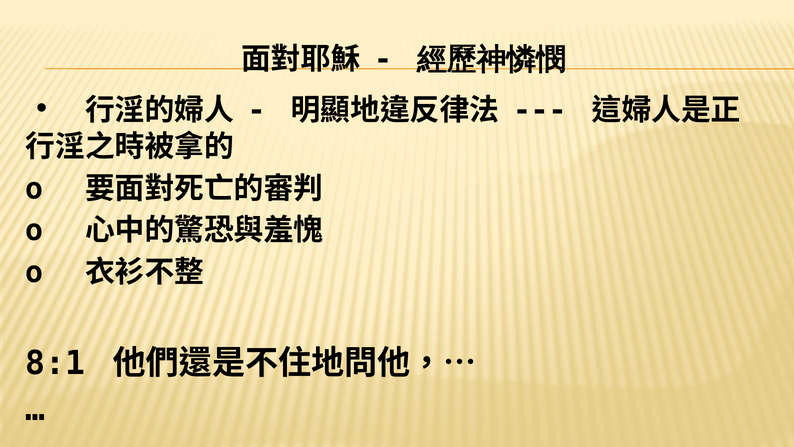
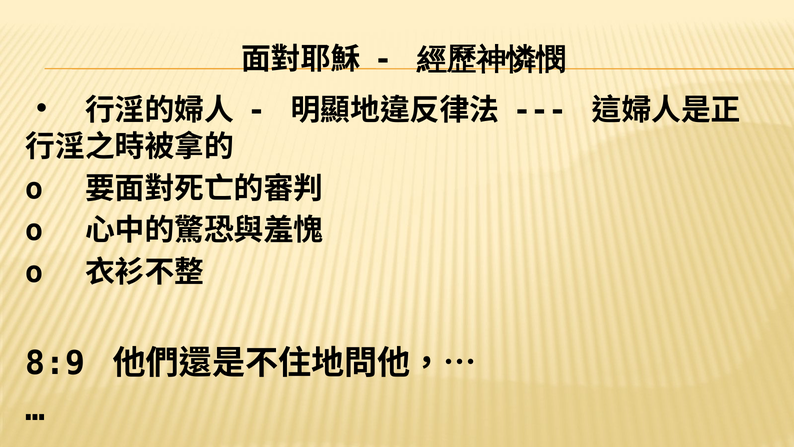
8:1: 8:1 -> 8:9
